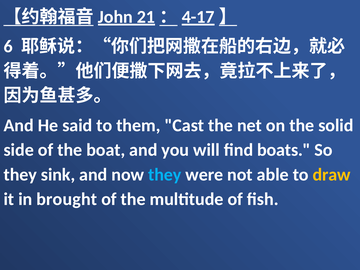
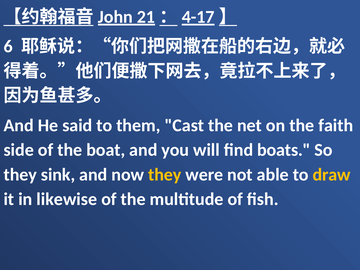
solid: solid -> faith
they at (165, 175) colour: light blue -> yellow
brought: brought -> likewise
